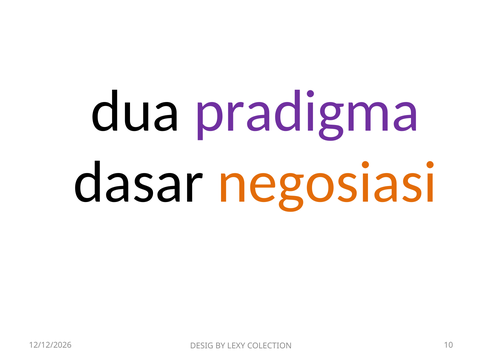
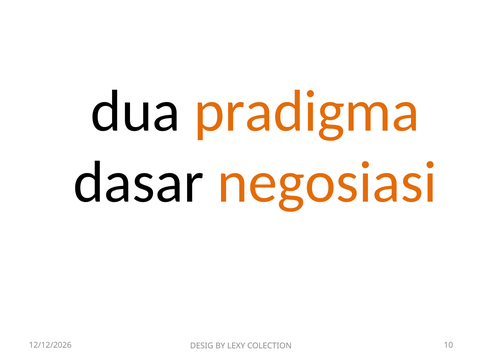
pradigma colour: purple -> orange
